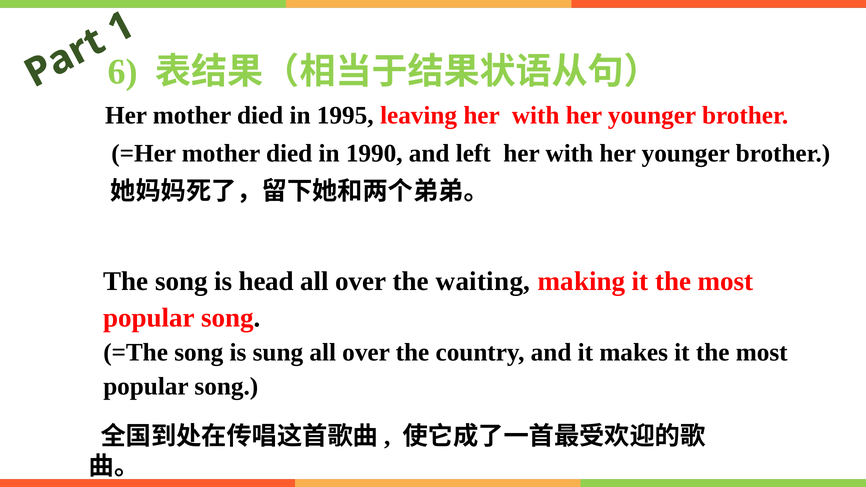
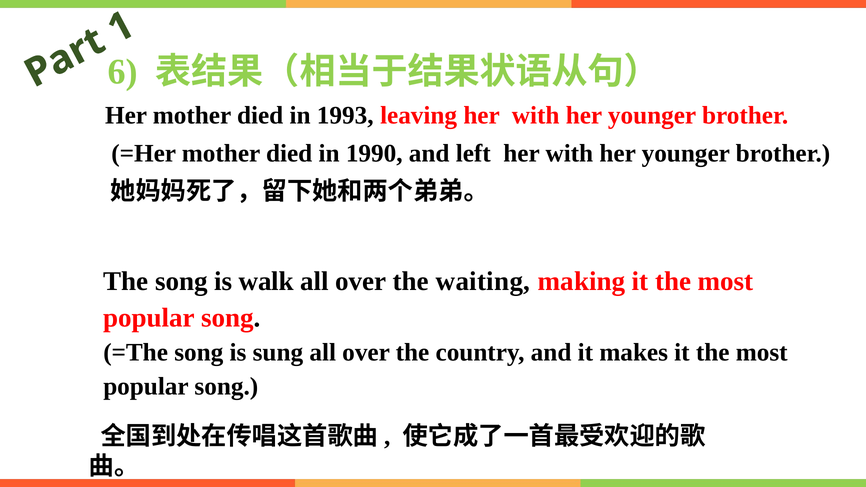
1995: 1995 -> 1993
head: head -> walk
